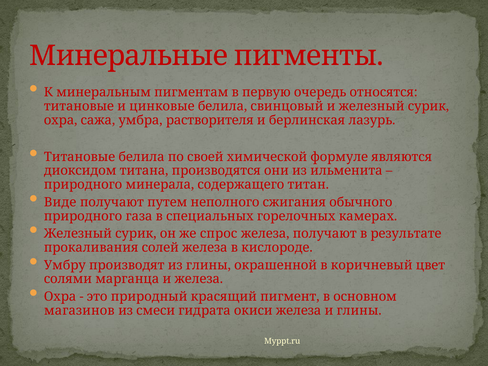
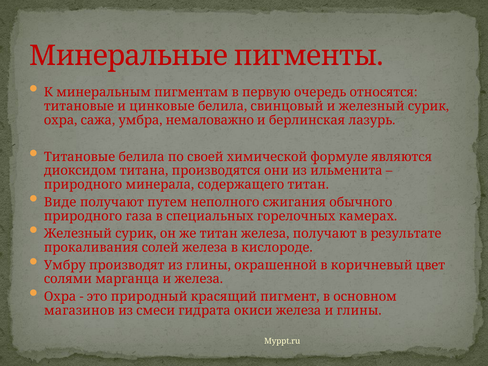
растворителя: растворителя -> немаловажно
же спрос: спрос -> титан
